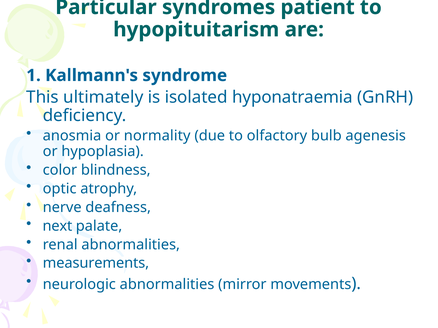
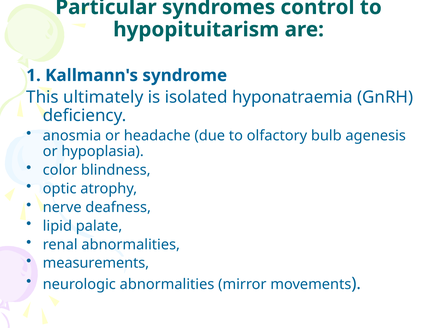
patient: patient -> control
normality: normality -> headache
next: next -> lipid
